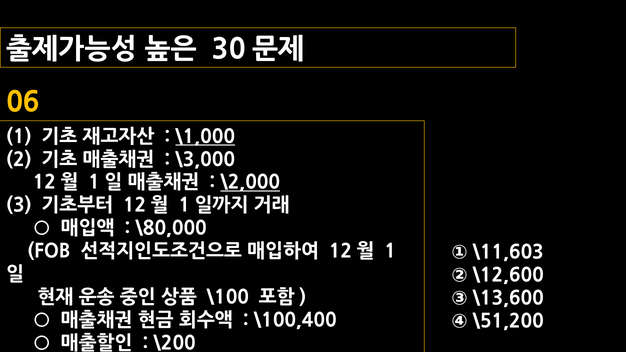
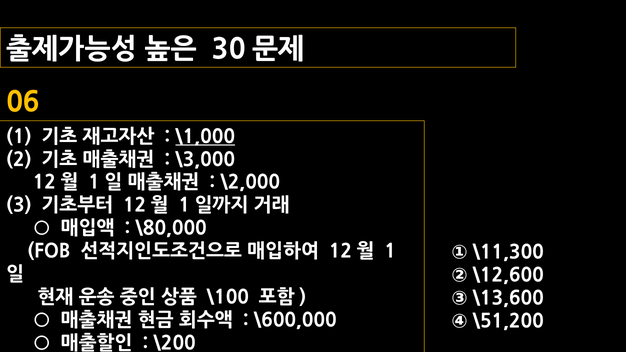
\2,000 underline: present -> none
\11,603: \11,603 -> \11,300
\100,400: \100,400 -> \600,000
